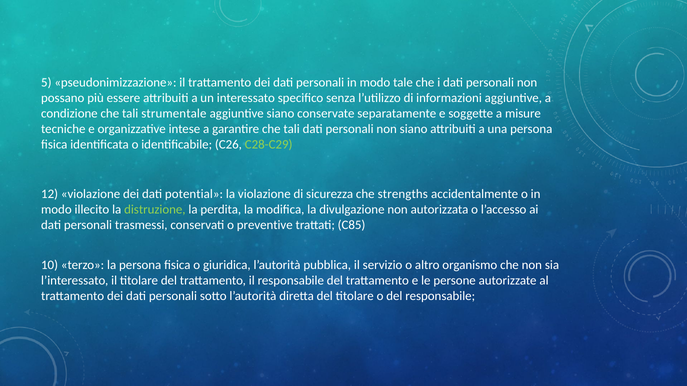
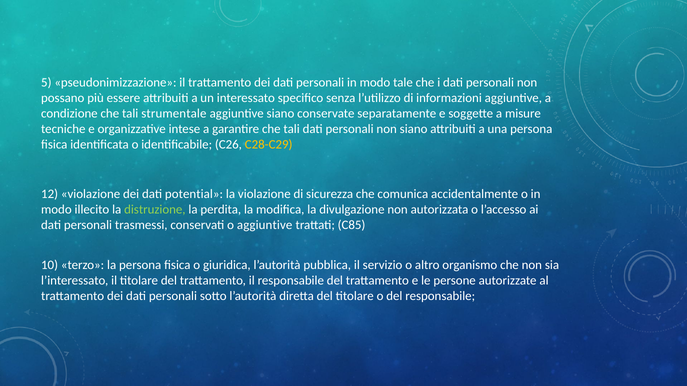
C28-C29 colour: light green -> yellow
strengths: strengths -> comunica
o preventive: preventive -> aggiuntive
